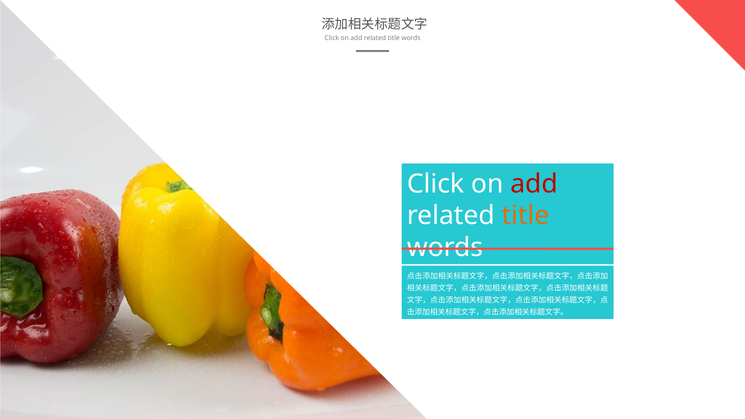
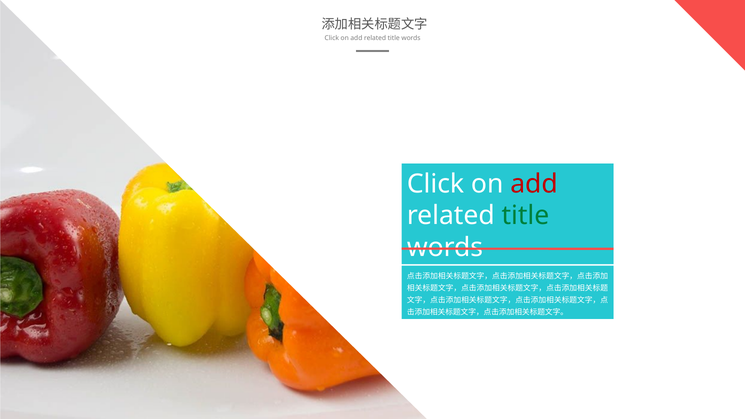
title at (525, 216) colour: orange -> green
